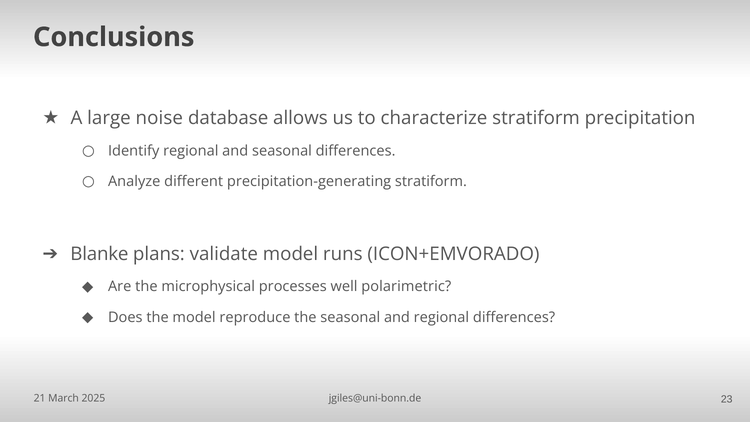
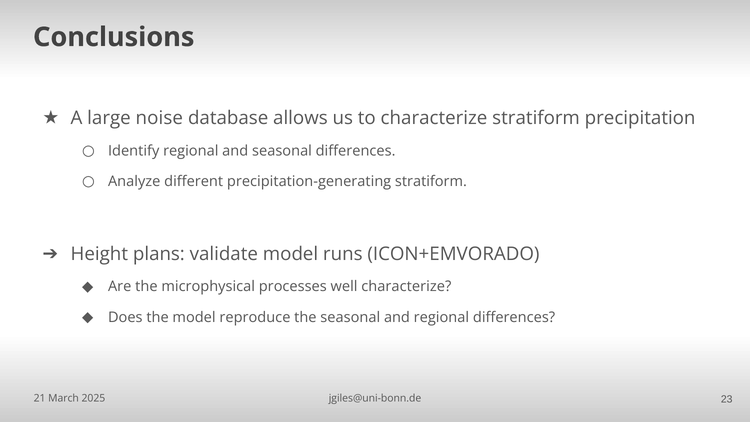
Blanke: Blanke -> Height
well polarimetric: polarimetric -> characterize
